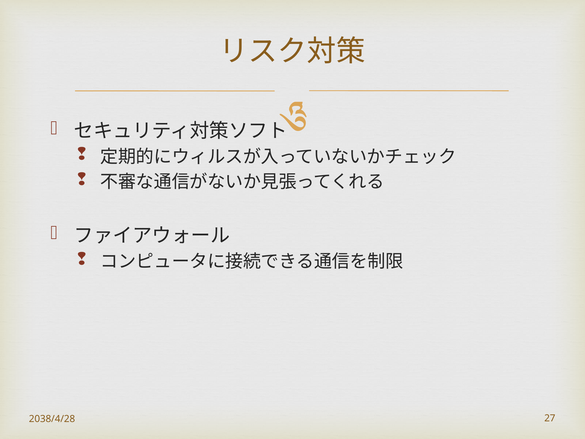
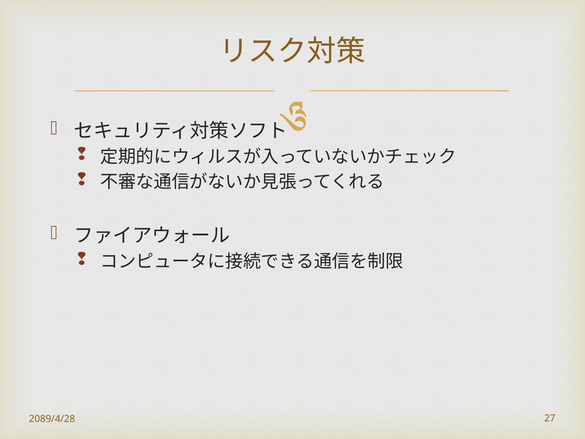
2038/4/28: 2038/4/28 -> 2089/4/28
